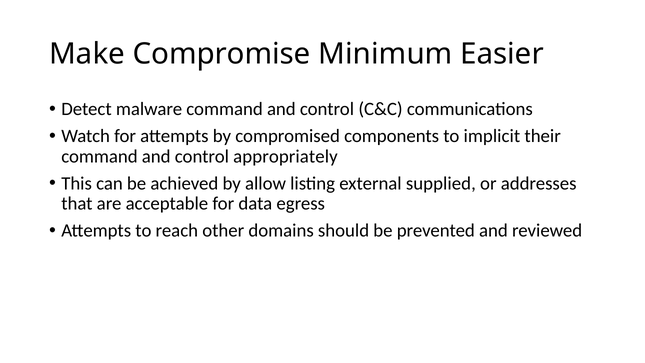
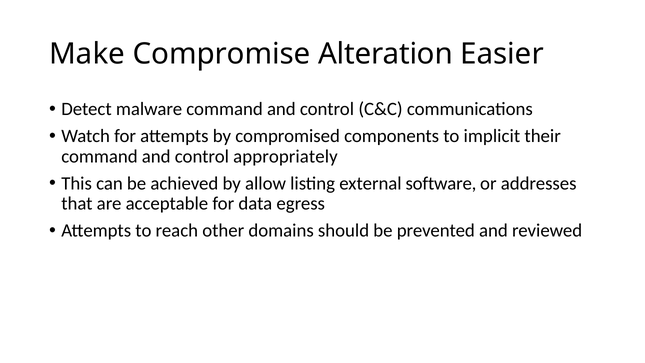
Minimum: Minimum -> Alteration
supplied: supplied -> software
